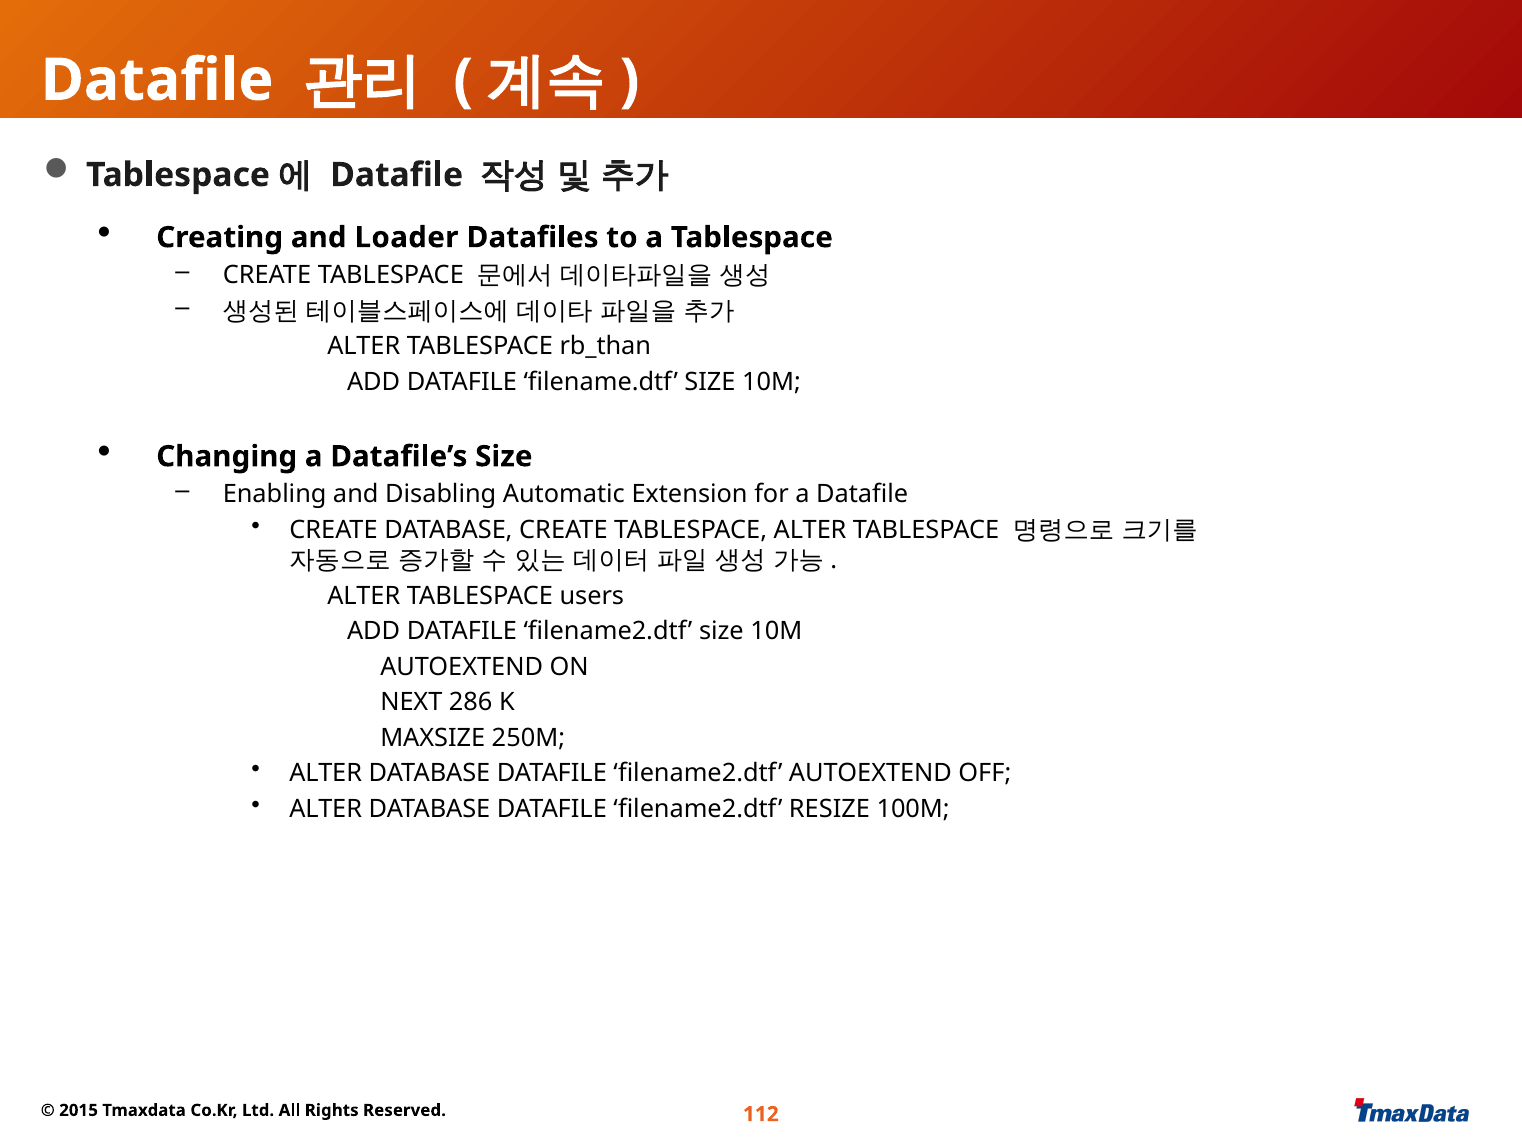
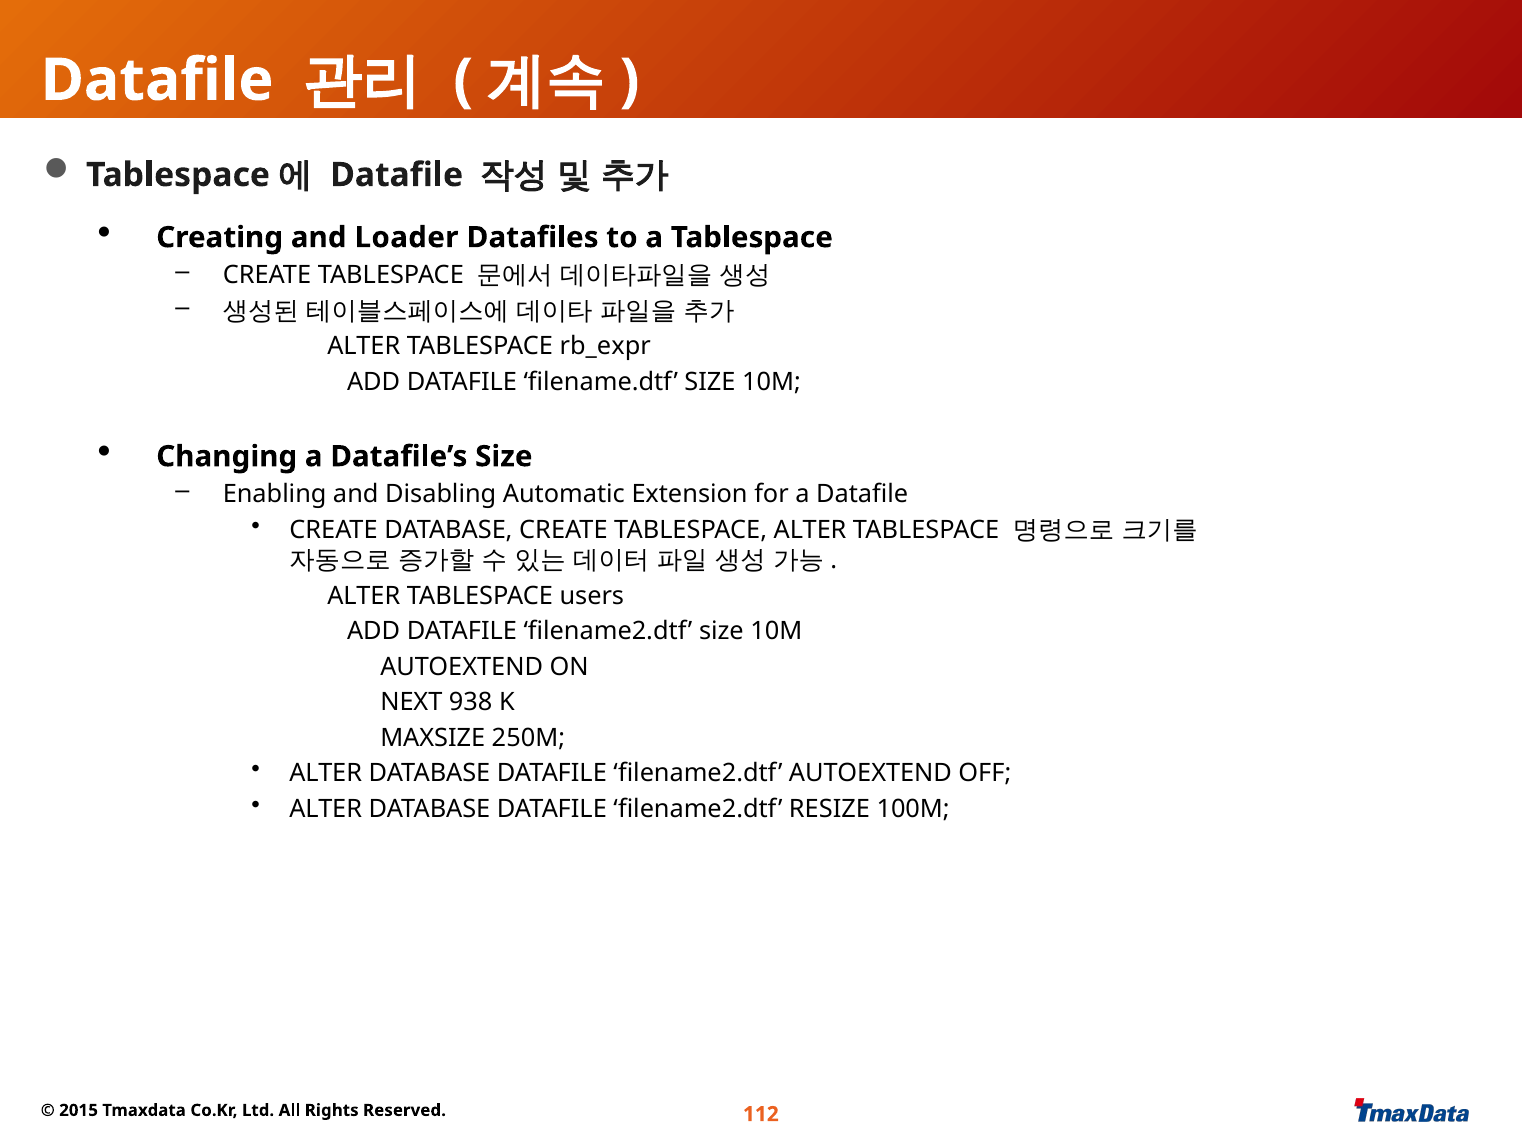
rb_than: rb_than -> rb_expr
286: 286 -> 938
